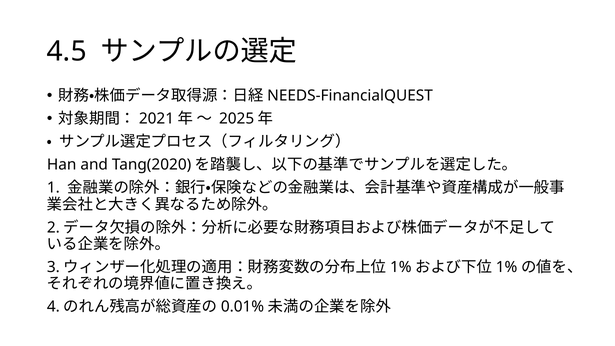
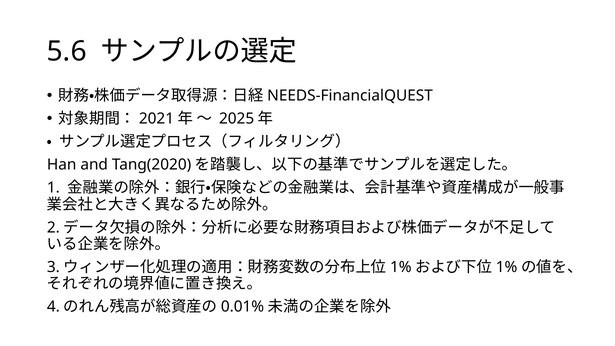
4.5: 4.5 -> 5.6
